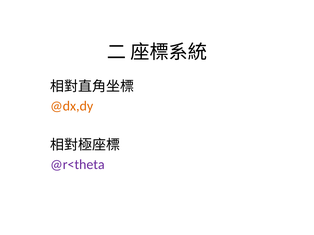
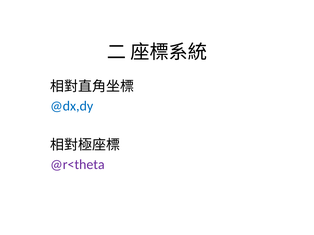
@dx,dy colour: orange -> blue
